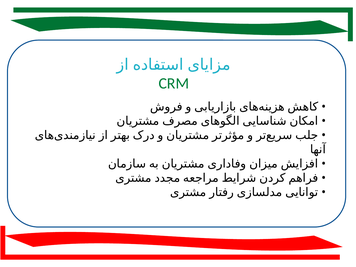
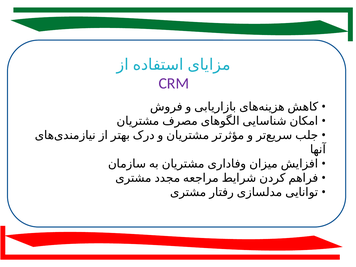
CRM colour: green -> purple
